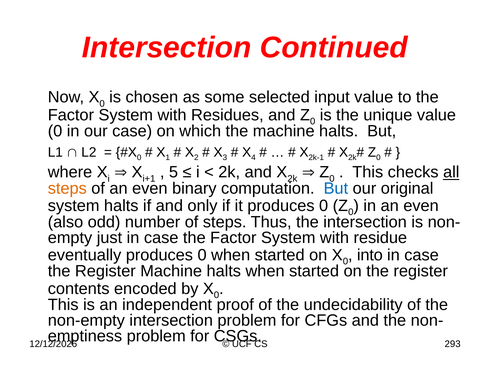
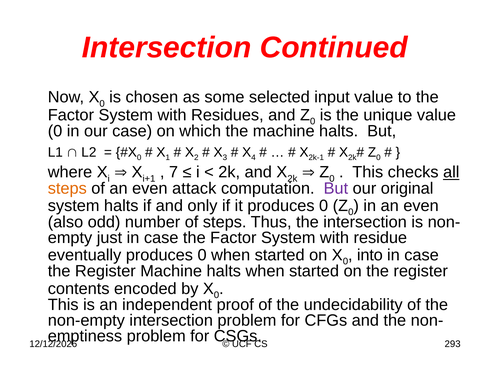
5: 5 -> 7
binary: binary -> attack
But at (336, 188) colour: blue -> purple
